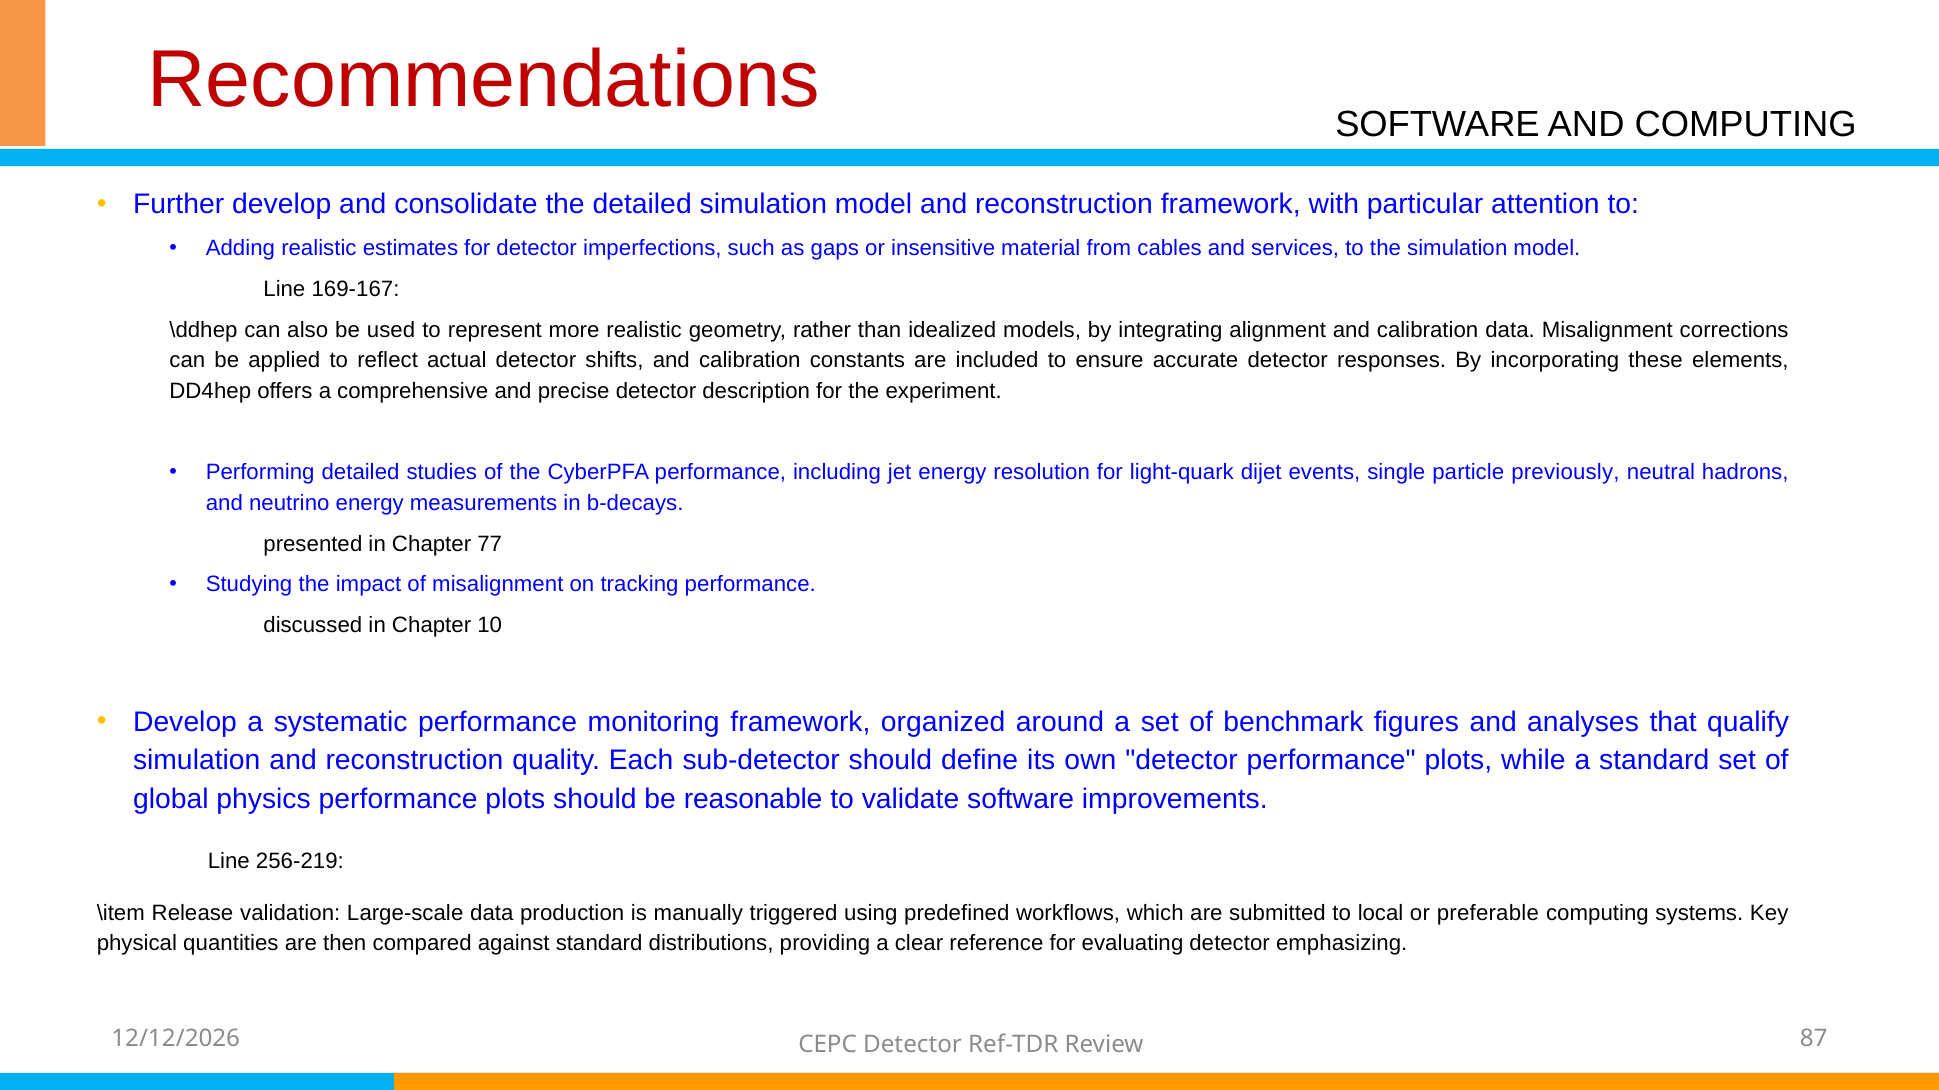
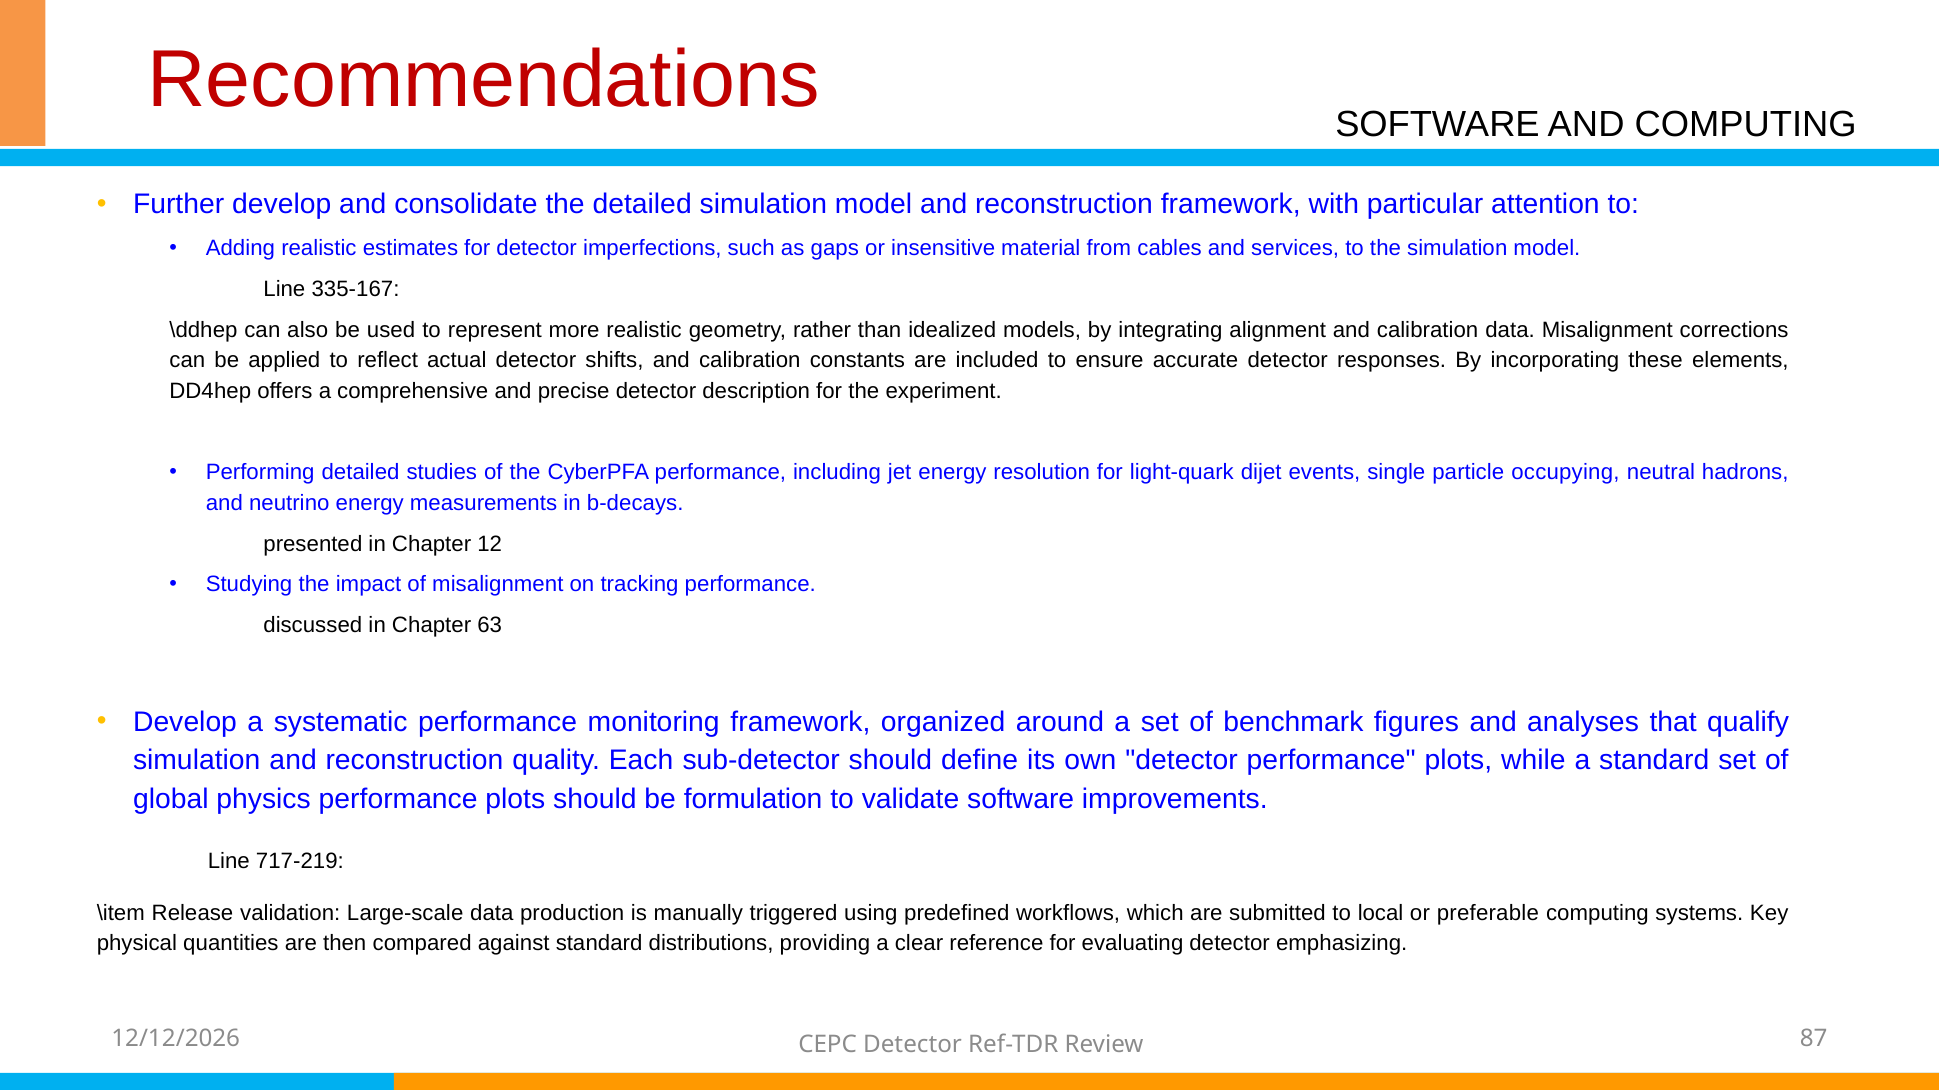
169-167: 169-167 -> 335-167
previously: previously -> occupying
77: 77 -> 12
10: 10 -> 63
reasonable: reasonable -> formulation
256-219: 256-219 -> 717-219
